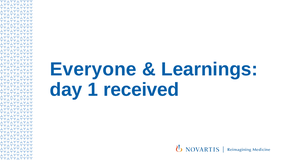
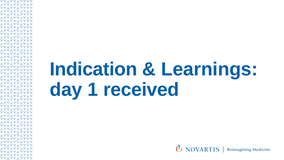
Everyone: Everyone -> Indication
